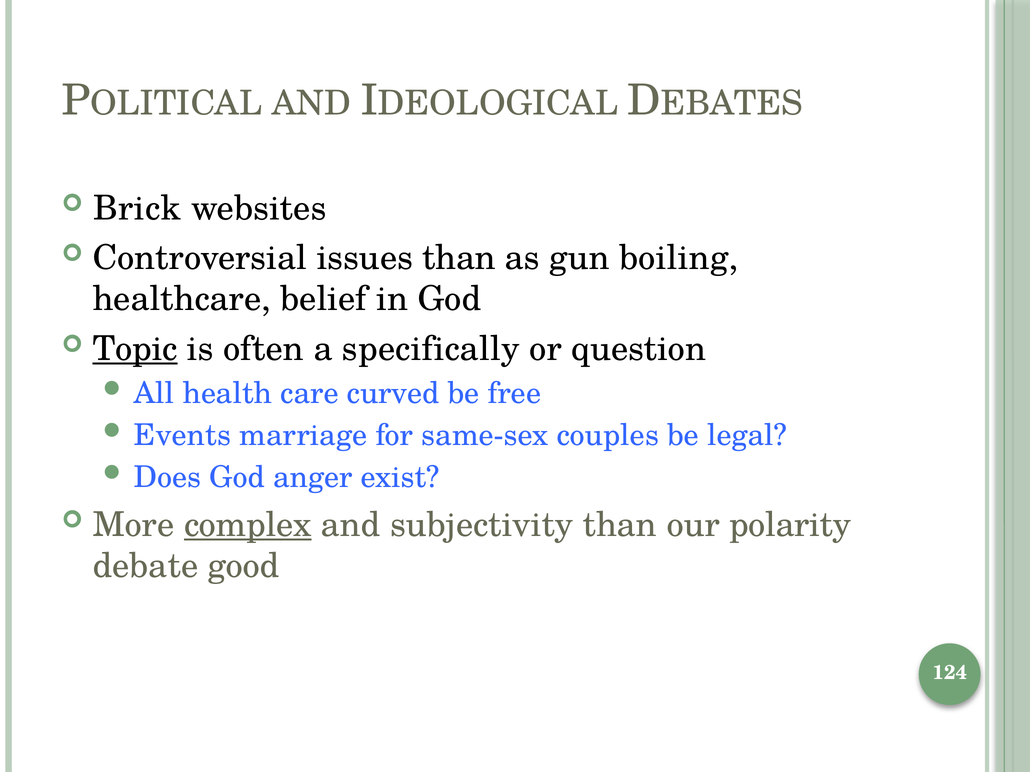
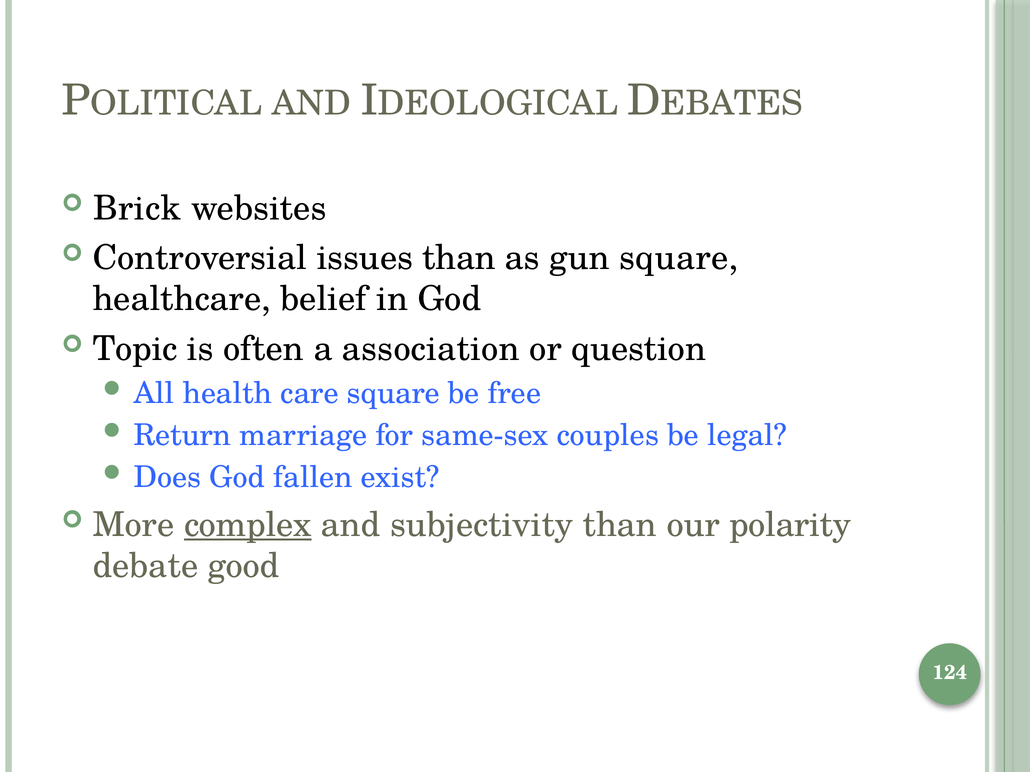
gun boiling: boiling -> square
Topic underline: present -> none
specifically: specifically -> association
care curved: curved -> square
Events: Events -> Return
anger: anger -> fallen
